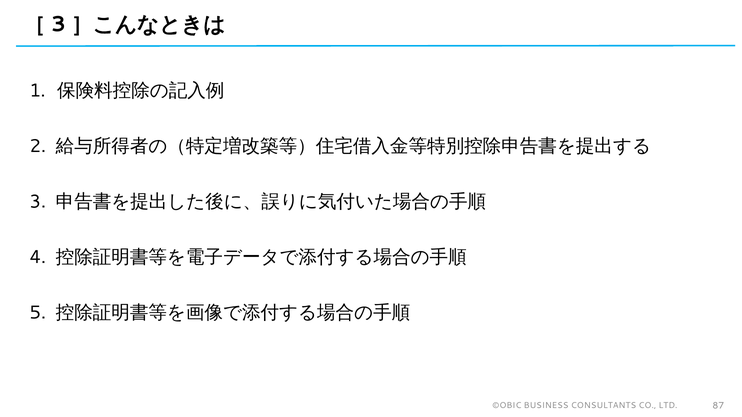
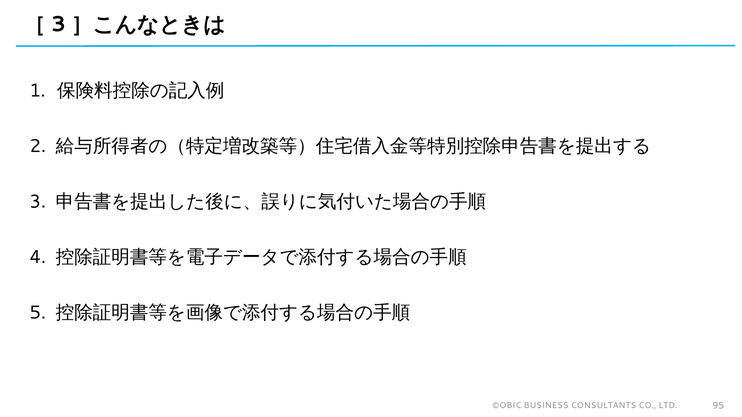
87: 87 -> 95
